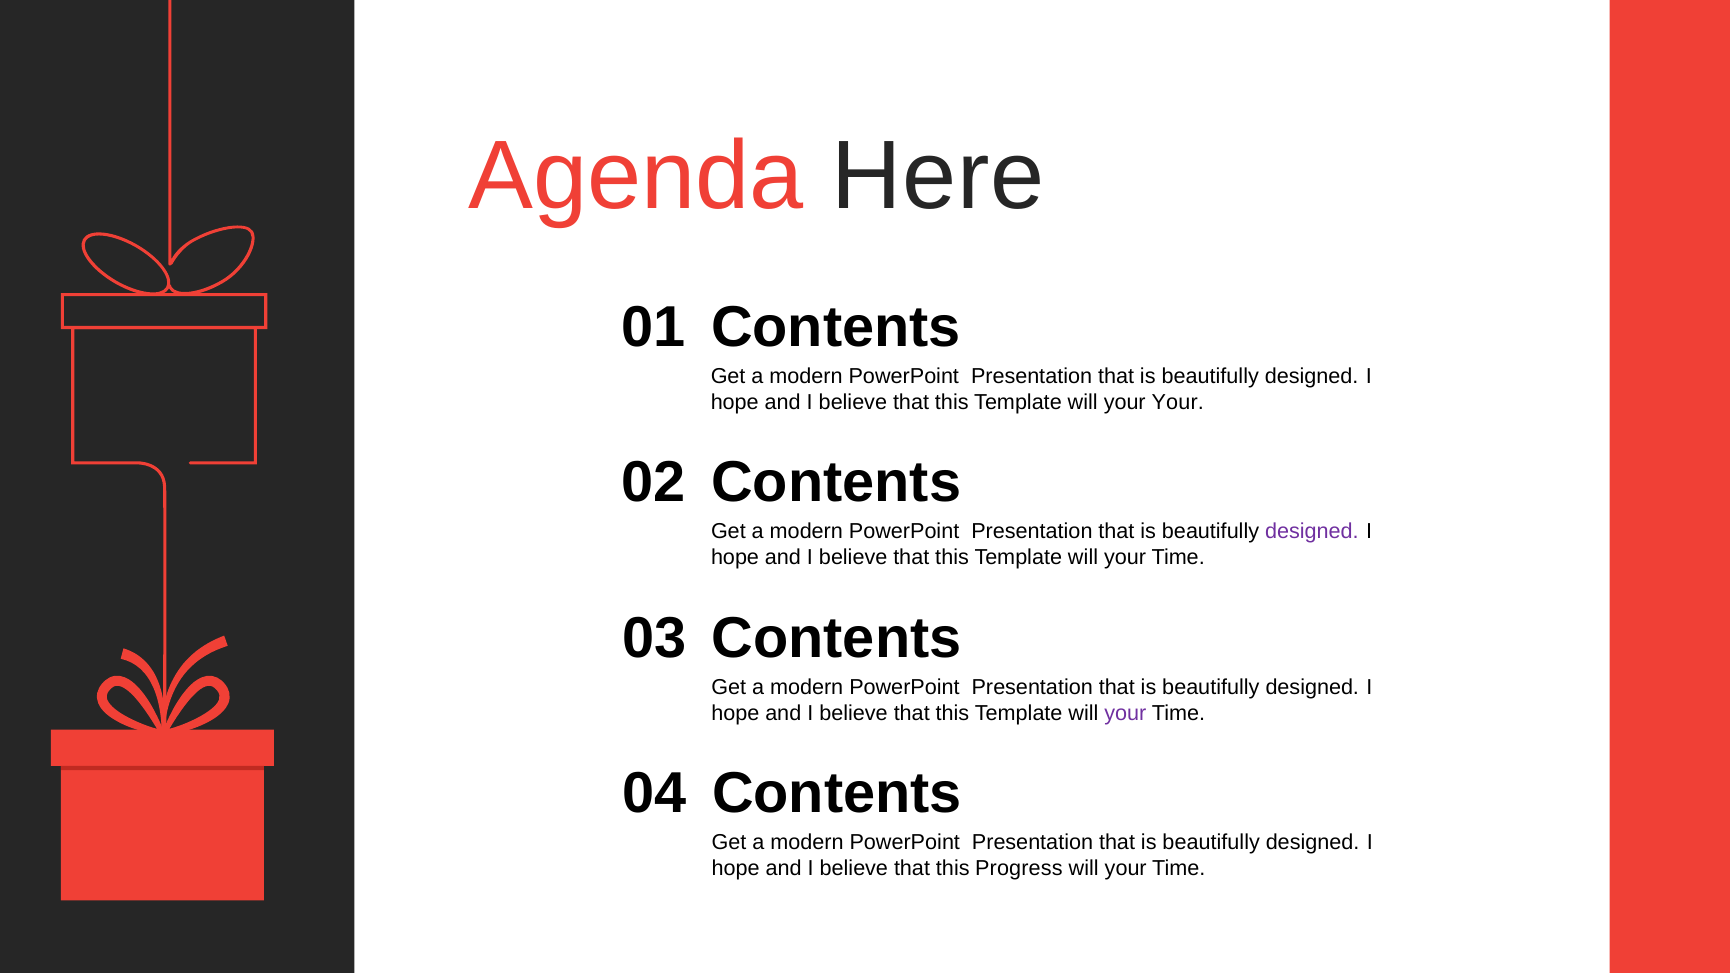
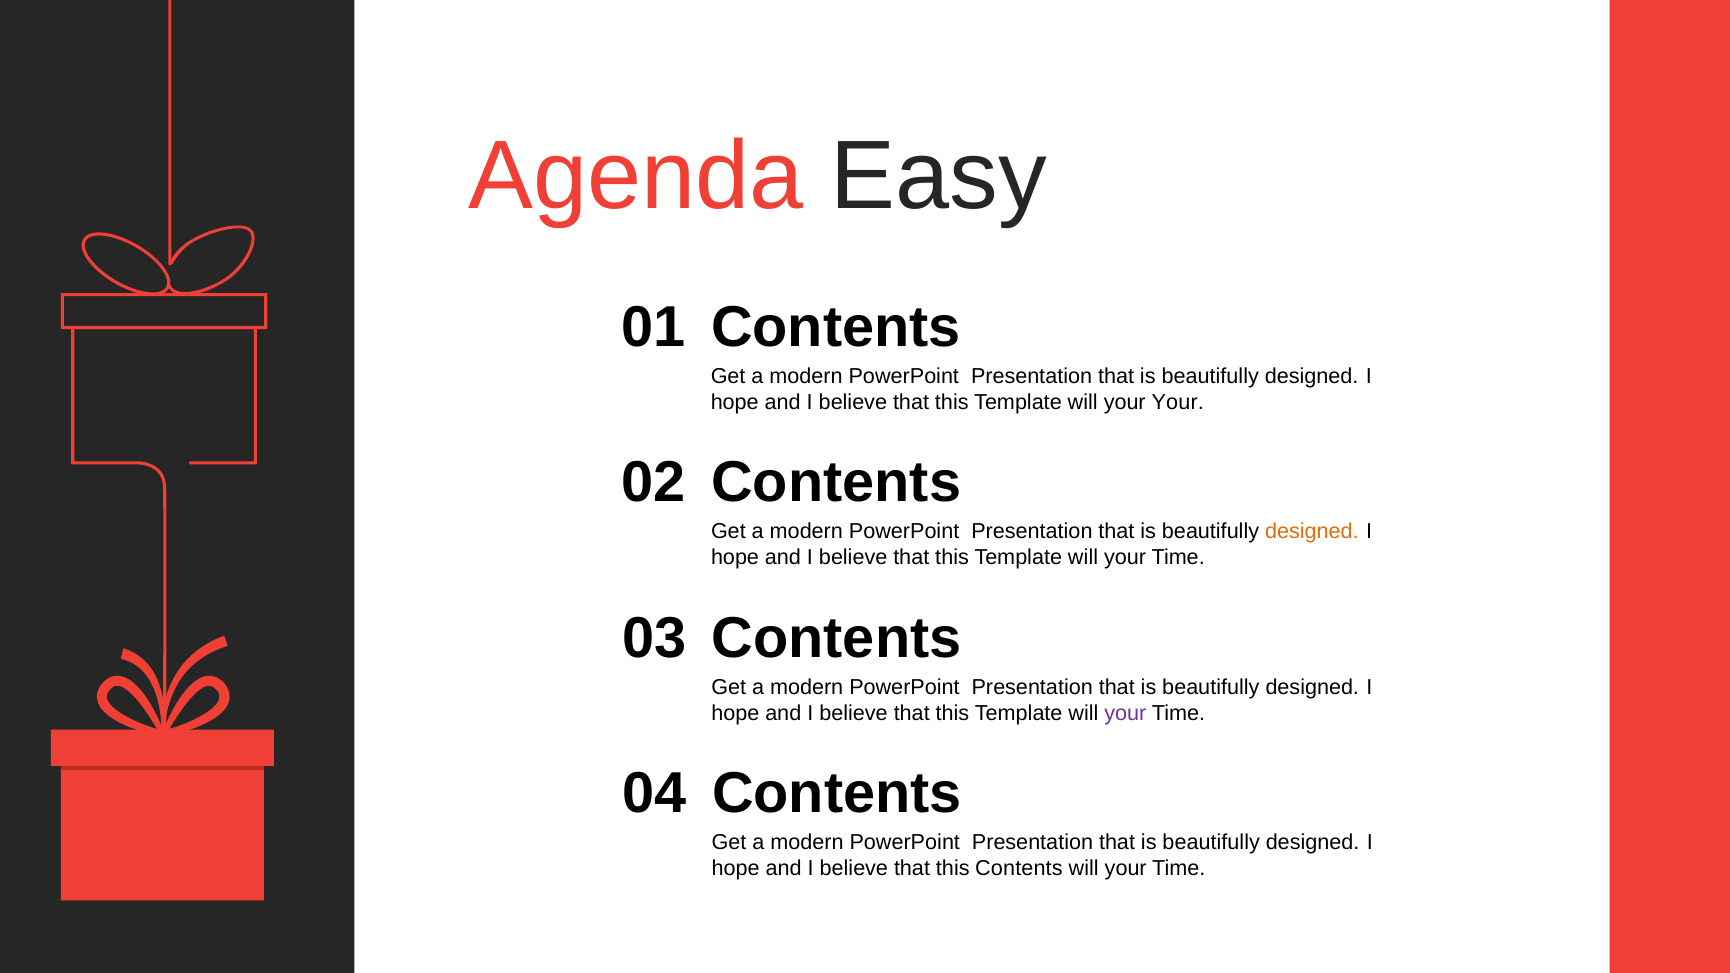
Here: Here -> Easy
designed at (1312, 532) colour: purple -> orange
this Progress: Progress -> Contents
